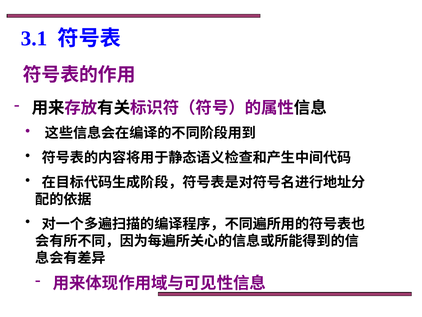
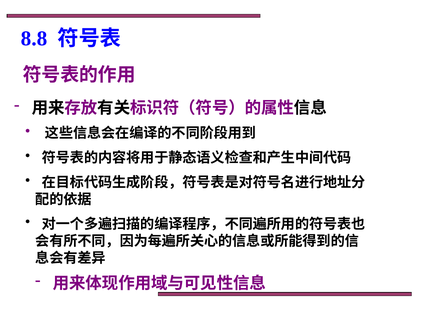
3.1: 3.1 -> 8.8
